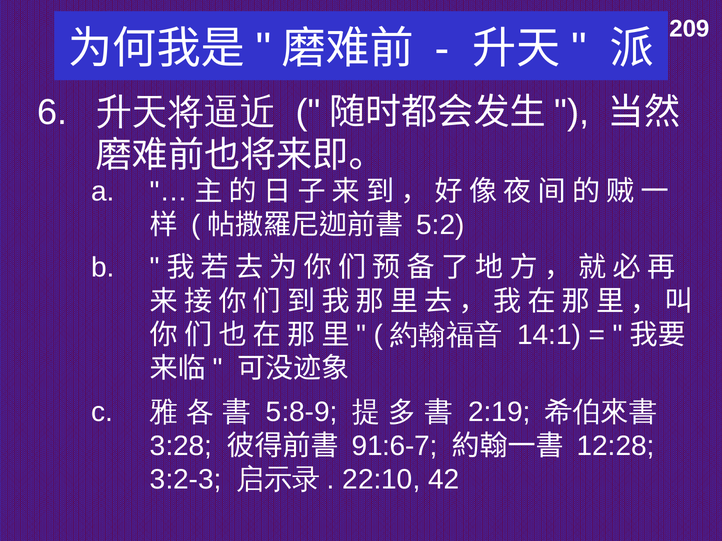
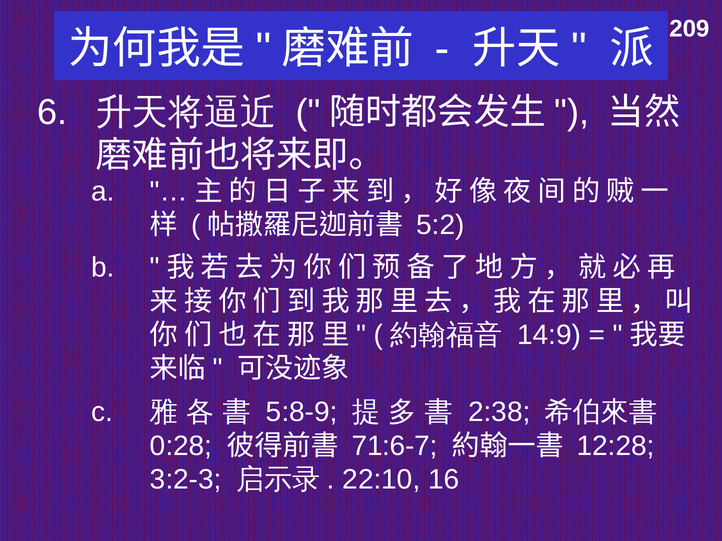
14:1: 14:1 -> 14:9
2:19: 2:19 -> 2:38
3:28: 3:28 -> 0:28
91:6-7: 91:6-7 -> 71:6-7
42: 42 -> 16
